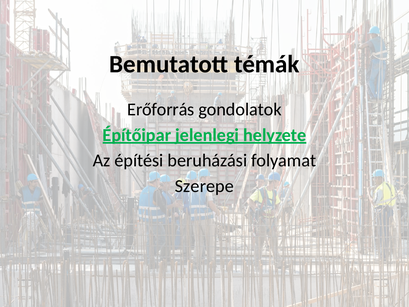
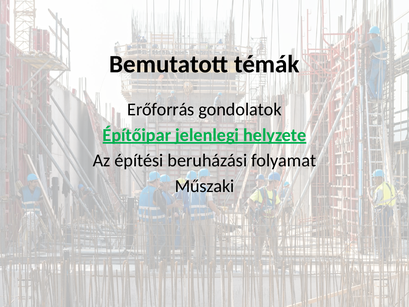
Szerepe: Szerepe -> Műszaki
